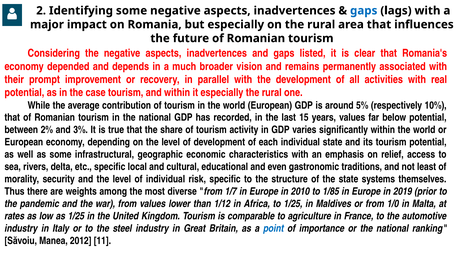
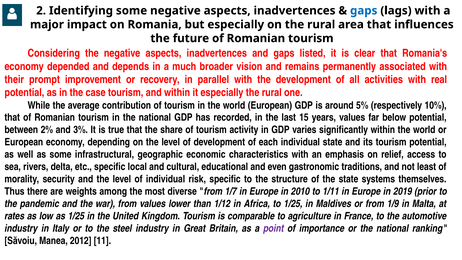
1/85: 1/85 -> 1/11
1/0: 1/0 -> 1/9
point colour: blue -> purple
